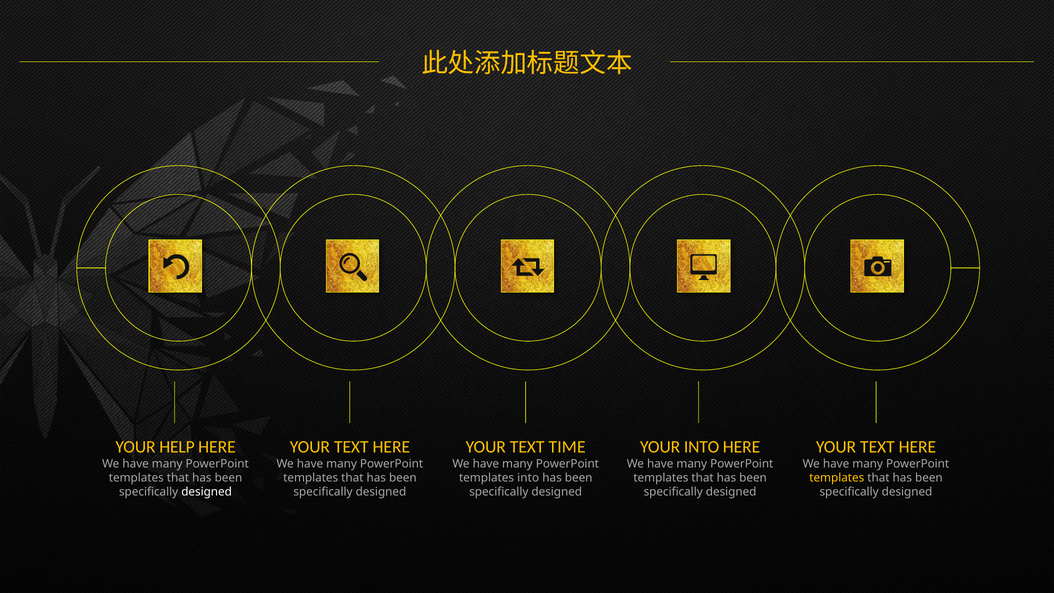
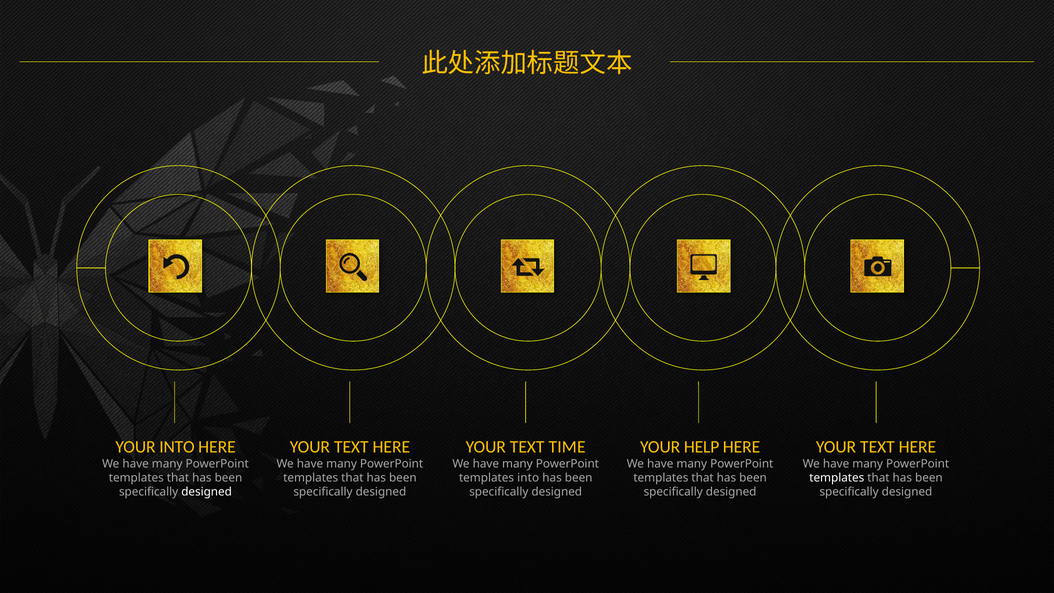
YOUR HELP: HELP -> INTO
YOUR INTO: INTO -> HELP
templates at (837, 478) colour: yellow -> white
